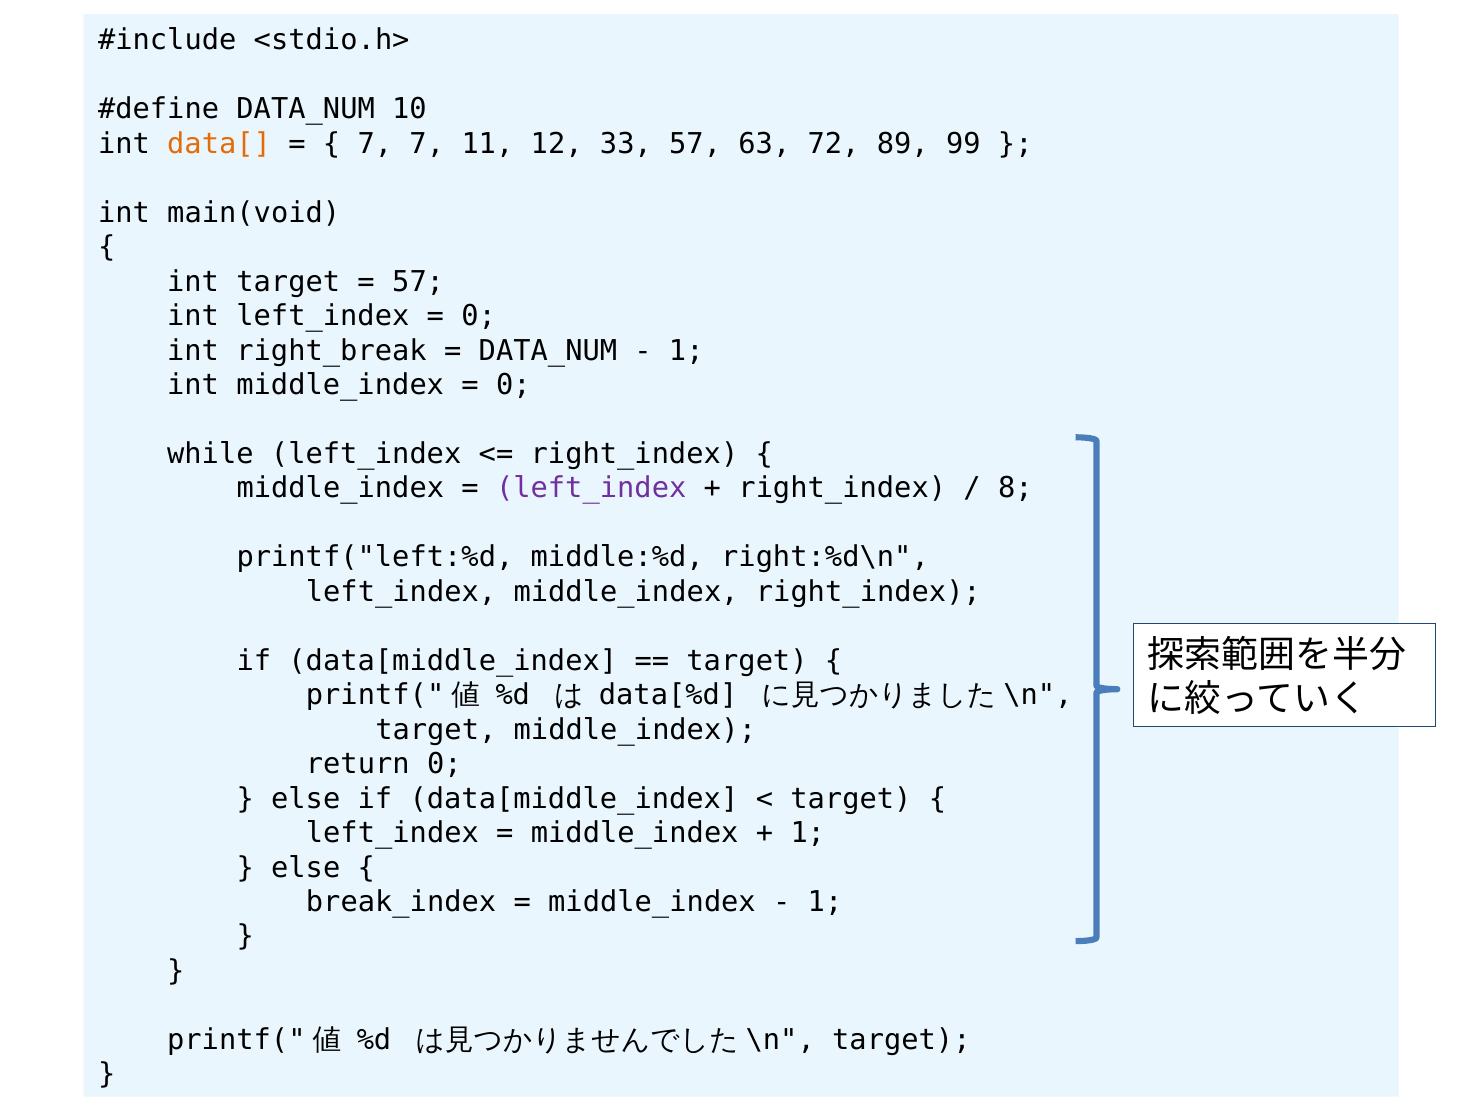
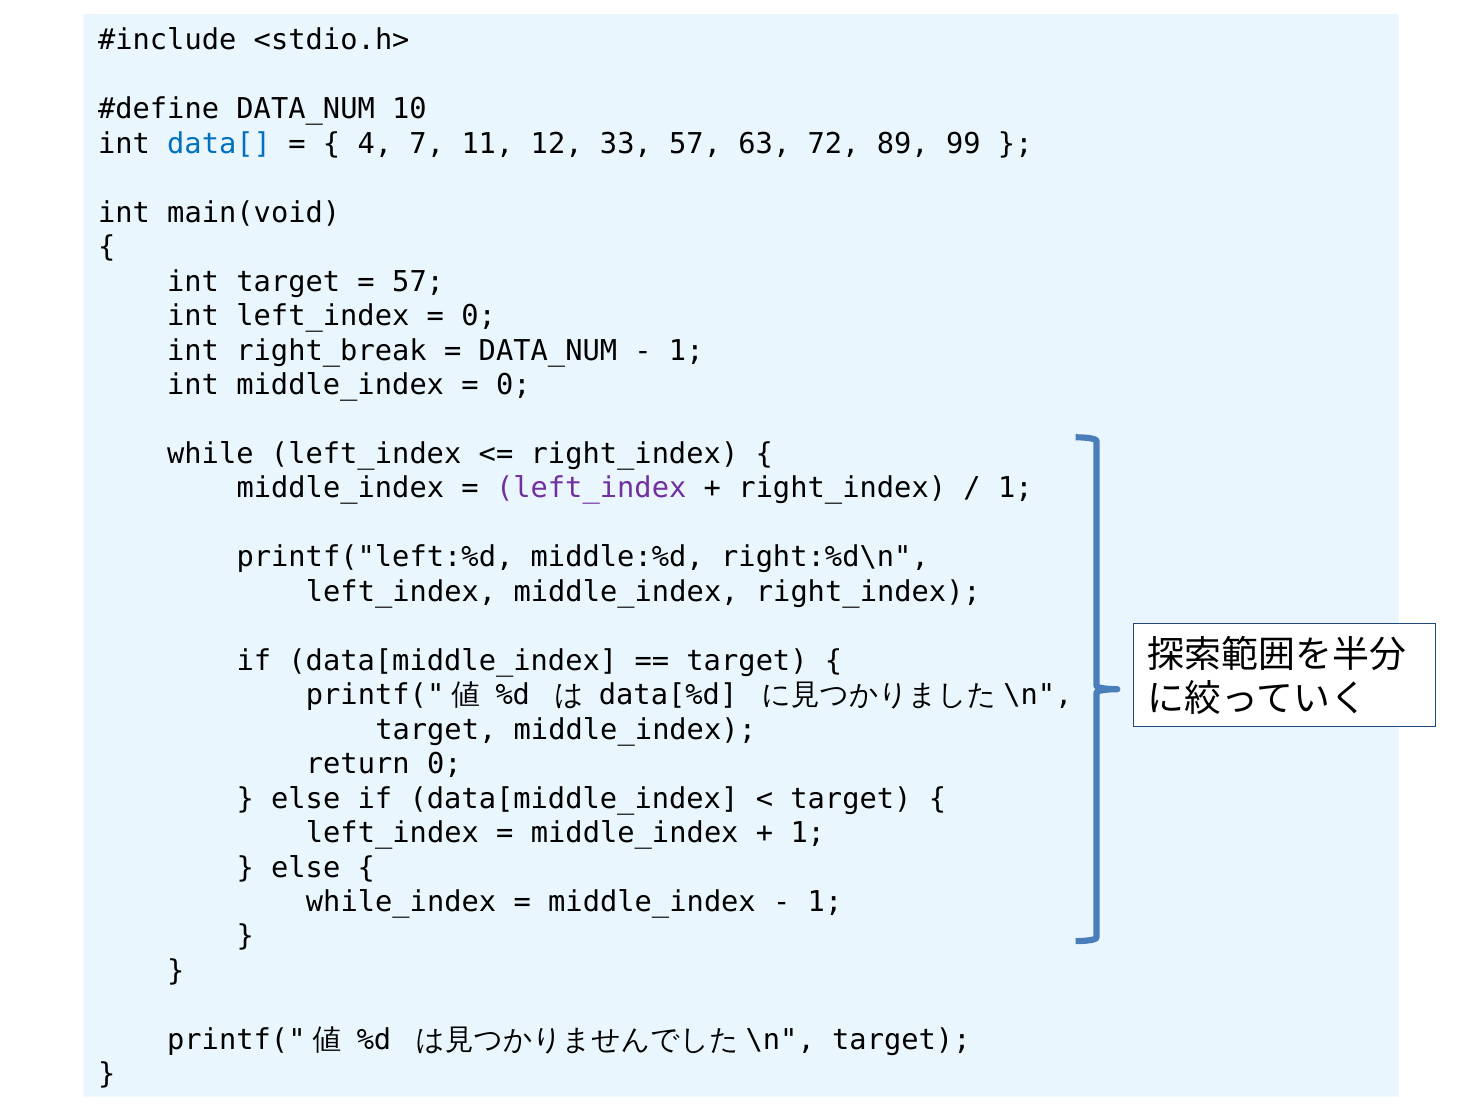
data[ colour: orange -> blue
7 at (375, 144): 7 -> 4
8 at (1015, 488): 8 -> 1
break_index: break_index -> while_index
